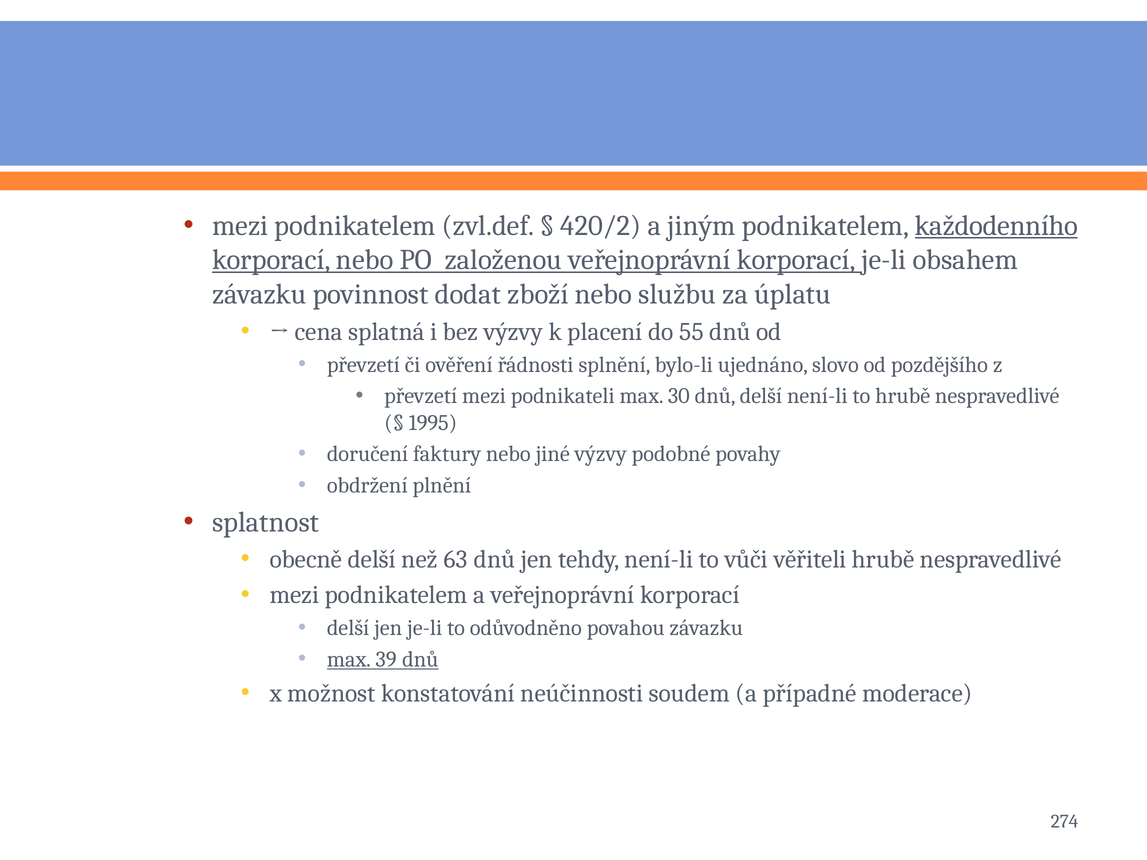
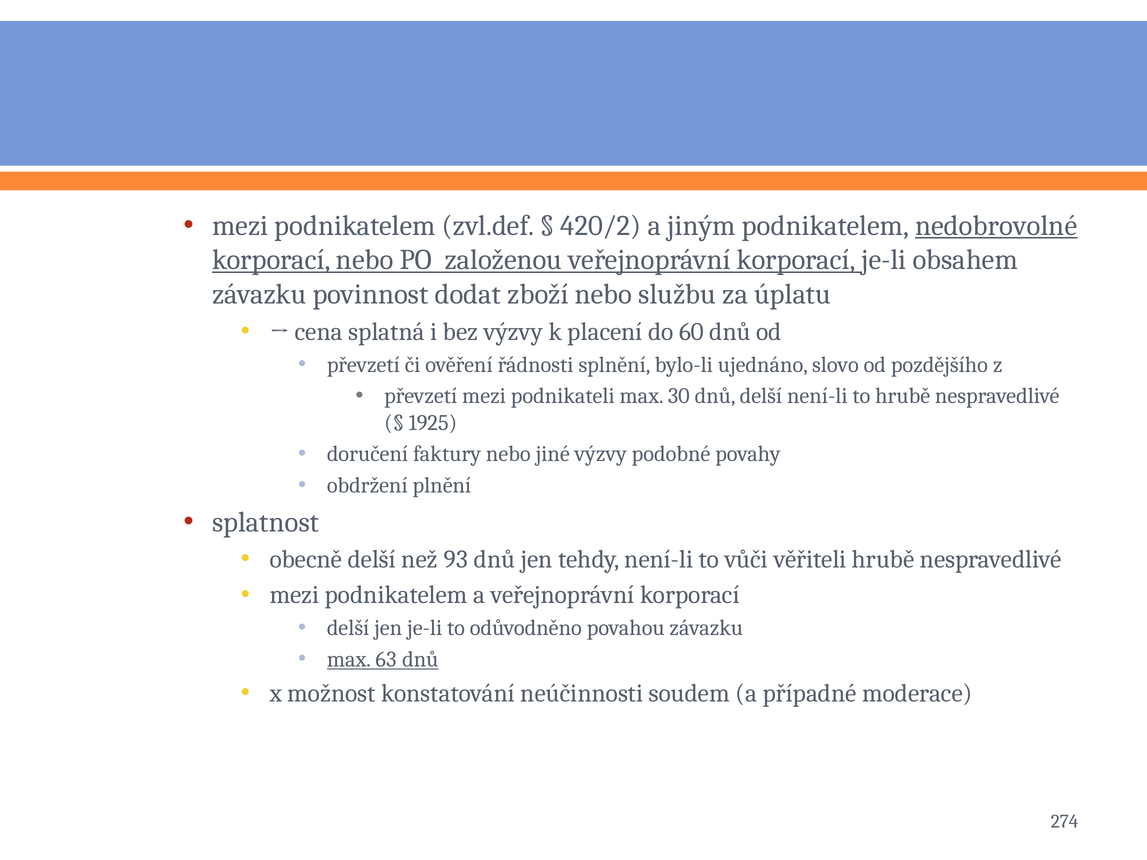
každodenního: každodenního -> nedobrovolné
55: 55 -> 60
1995: 1995 -> 1925
63: 63 -> 93
39: 39 -> 63
